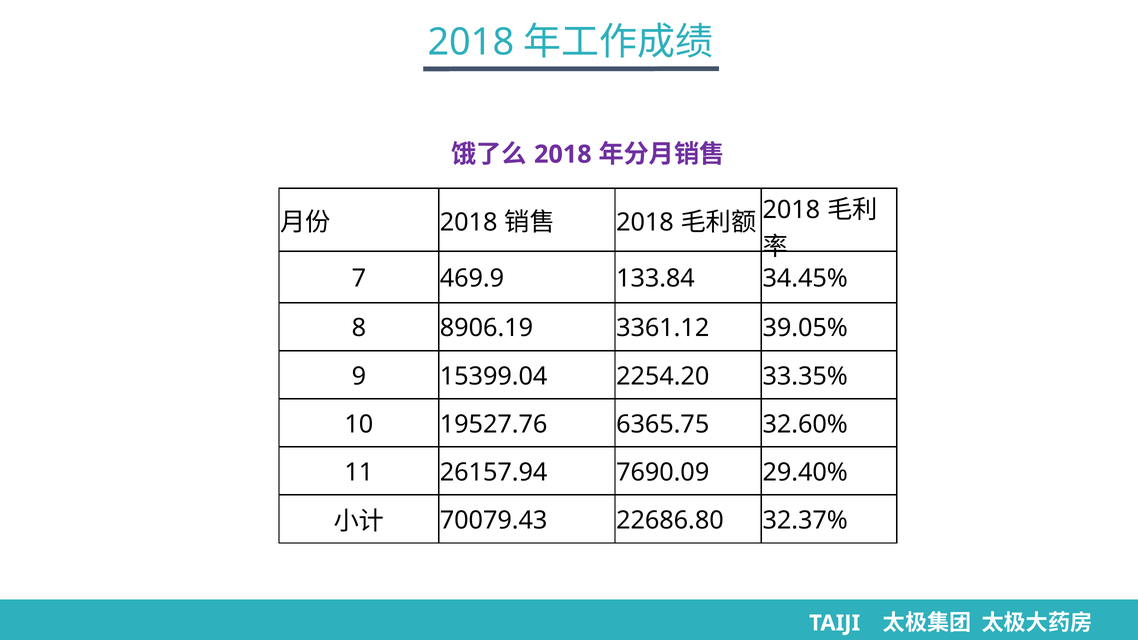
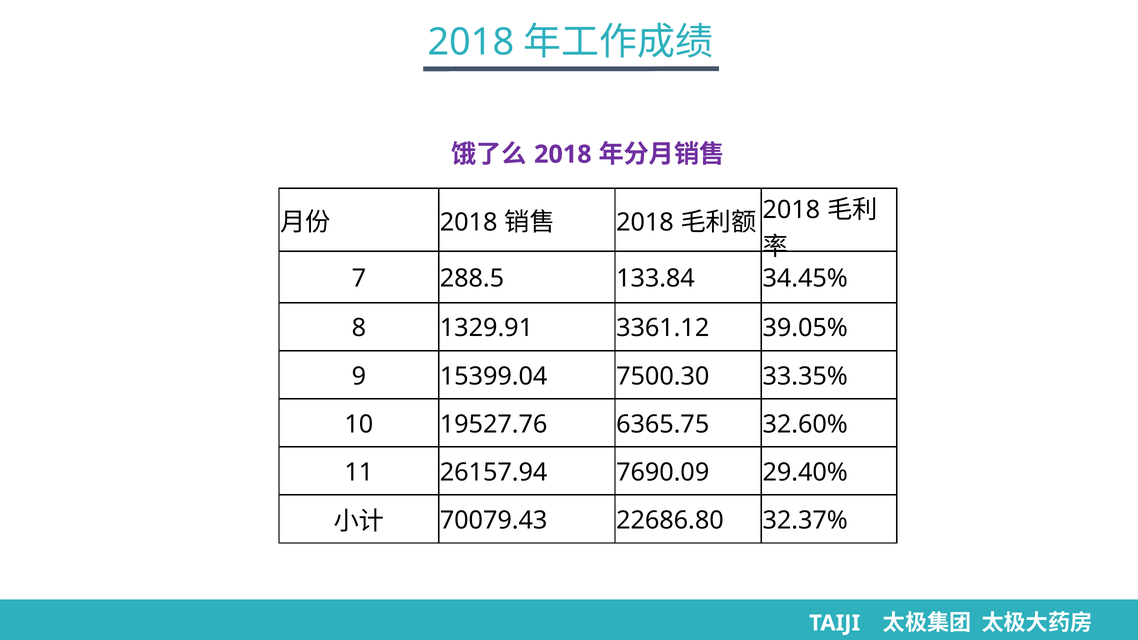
469.9: 469.9 -> 288.5
8906.19: 8906.19 -> 1329.91
2254.20: 2254.20 -> 7500.30
